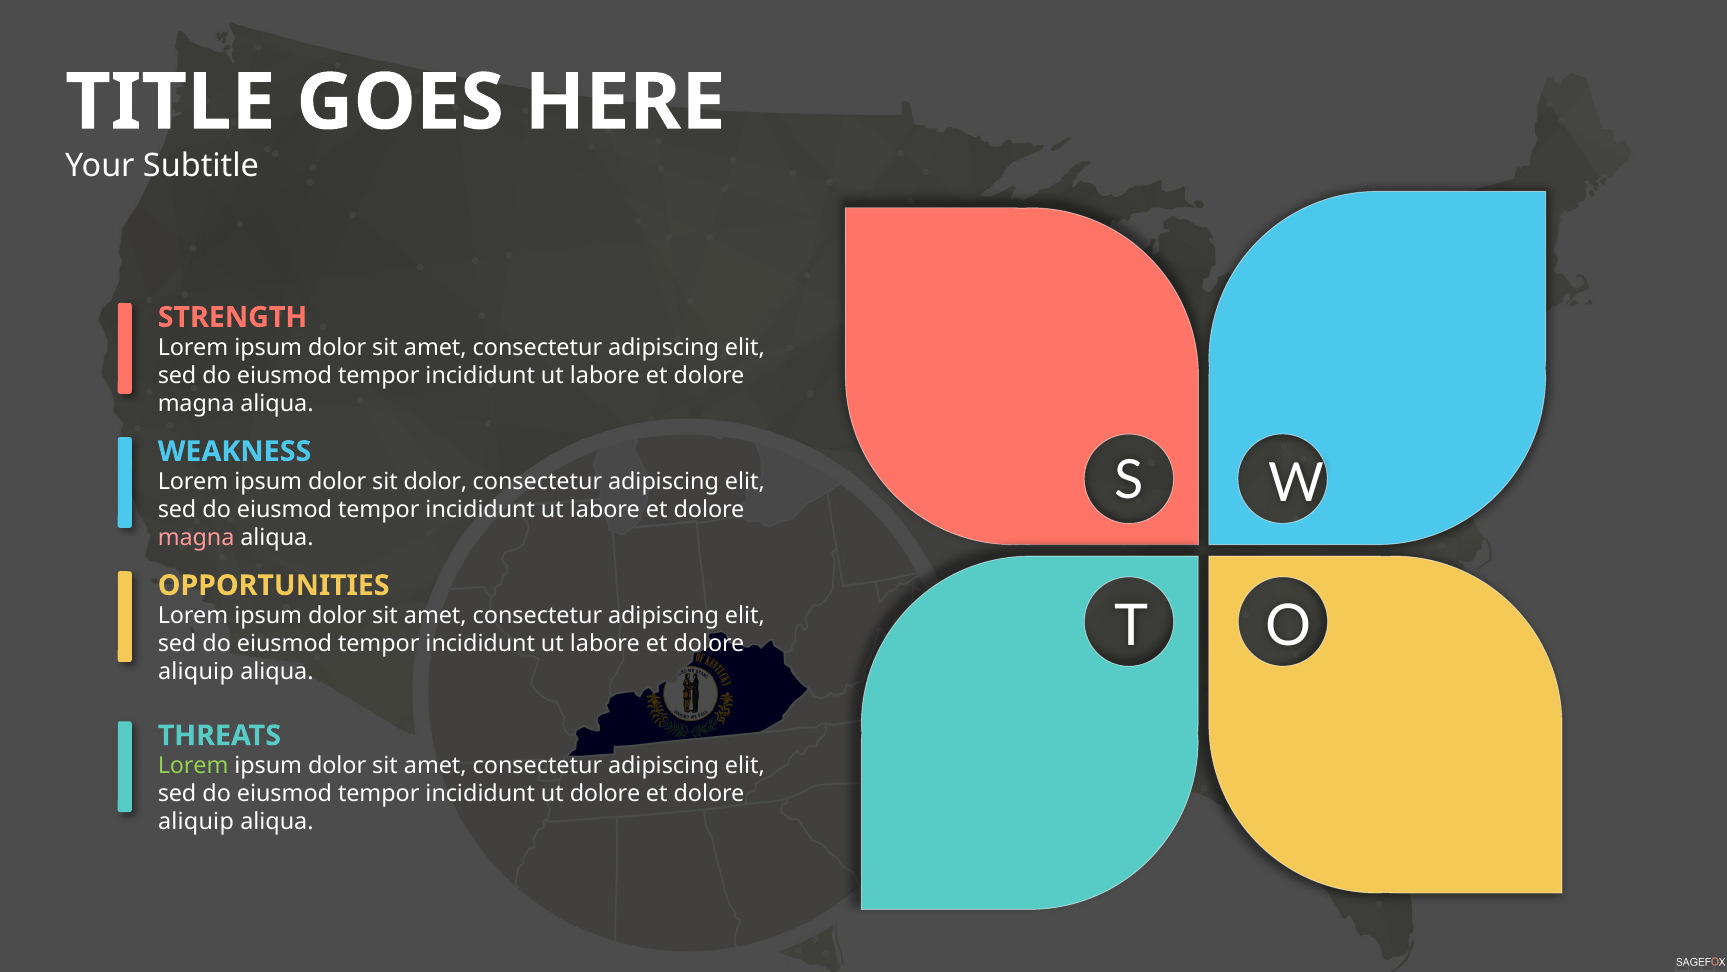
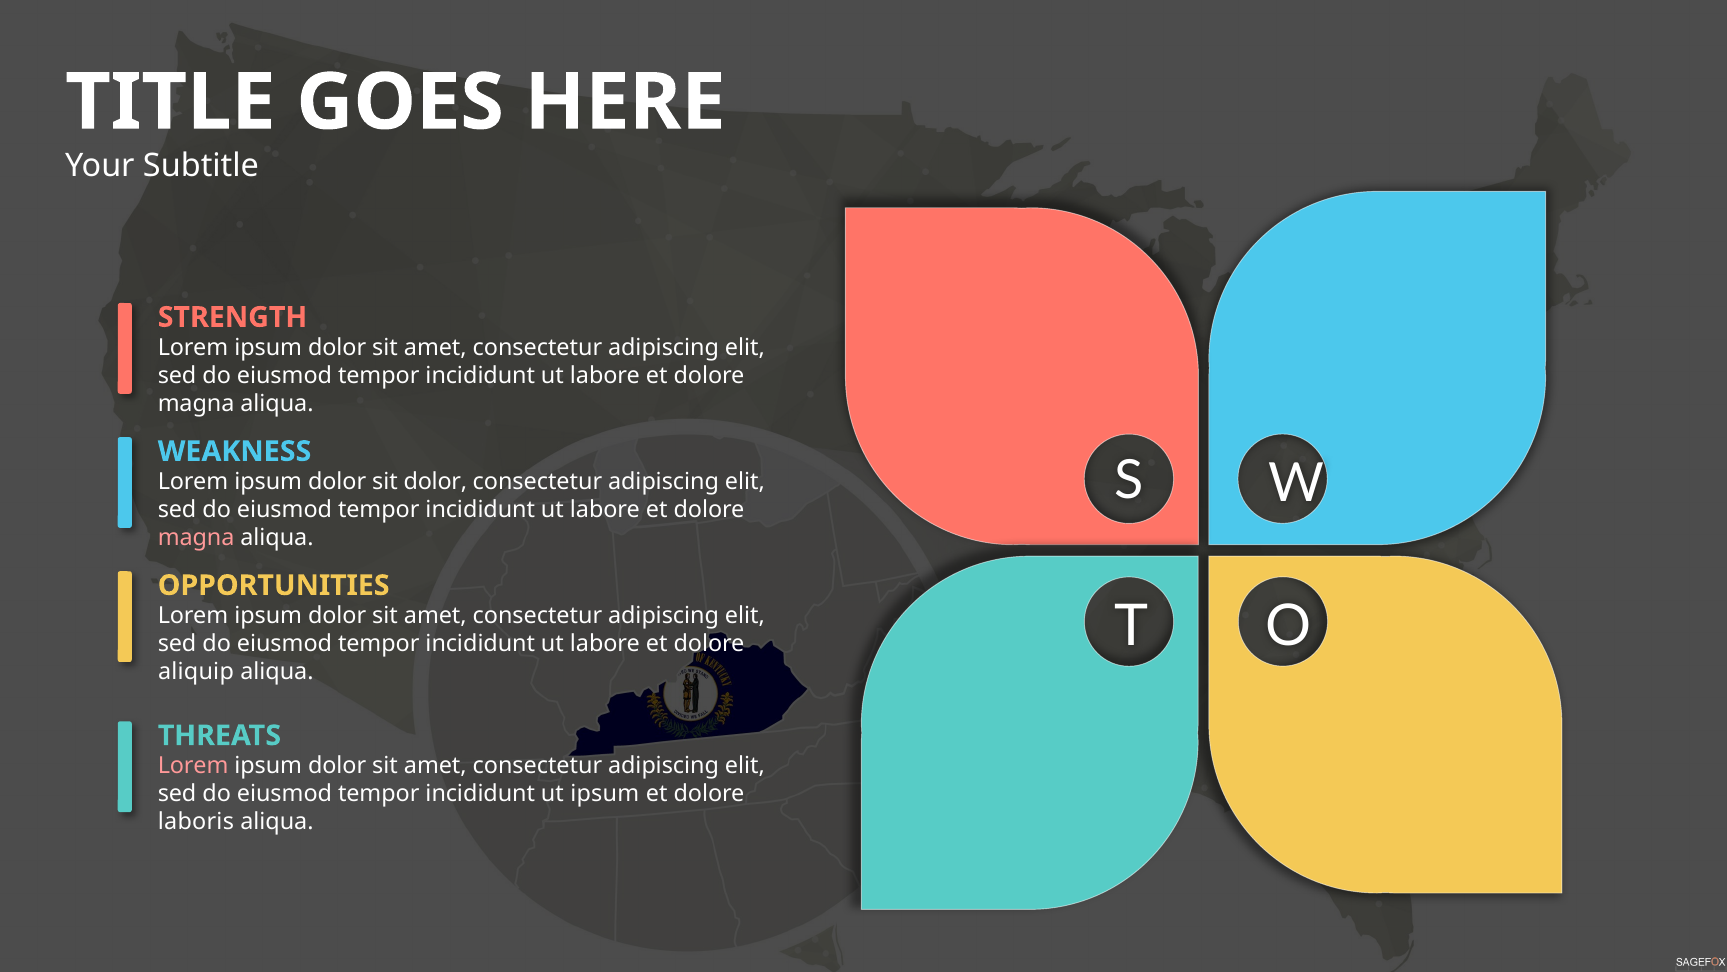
Lorem at (193, 765) colour: light green -> pink
ut dolore: dolore -> ipsum
aliquip at (196, 821): aliquip -> laboris
